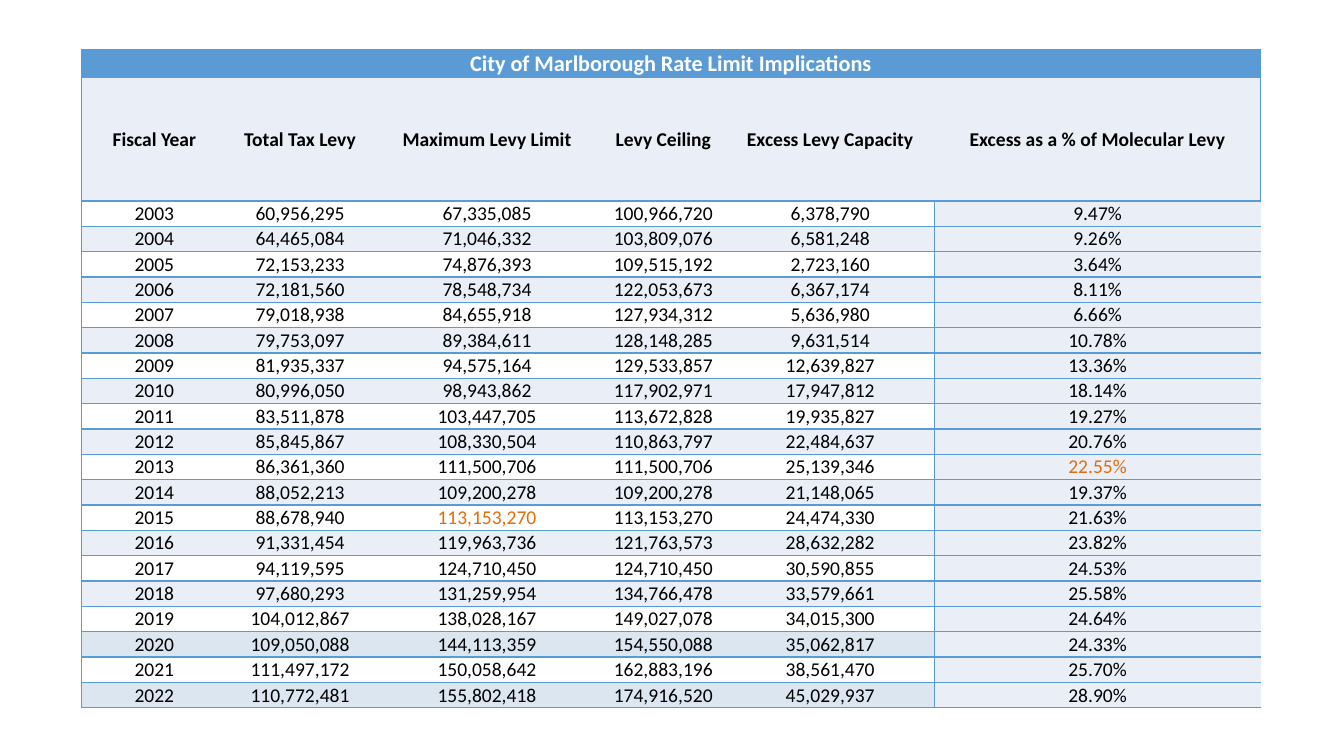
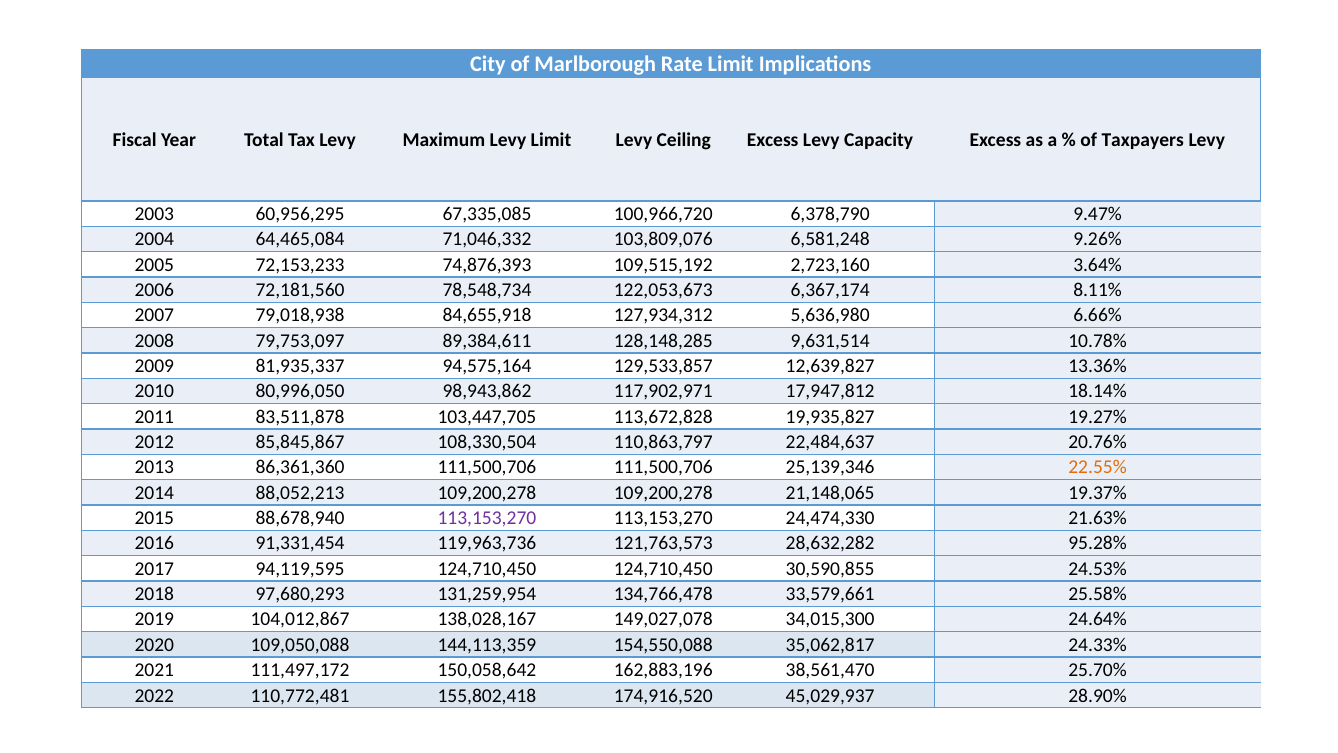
Molecular: Molecular -> Taxpayers
113,153,270 at (487, 518) colour: orange -> purple
23.82%: 23.82% -> 95.28%
